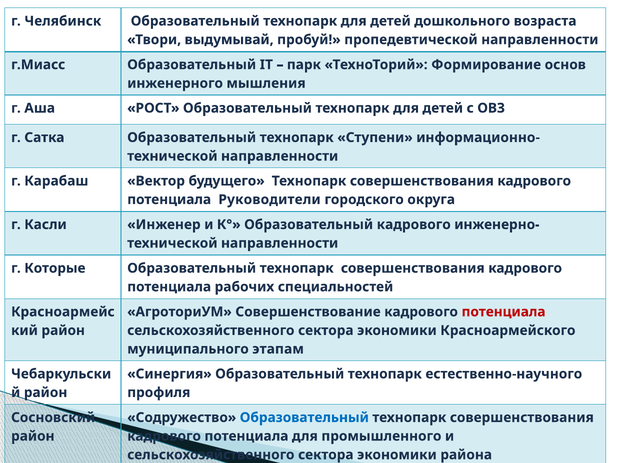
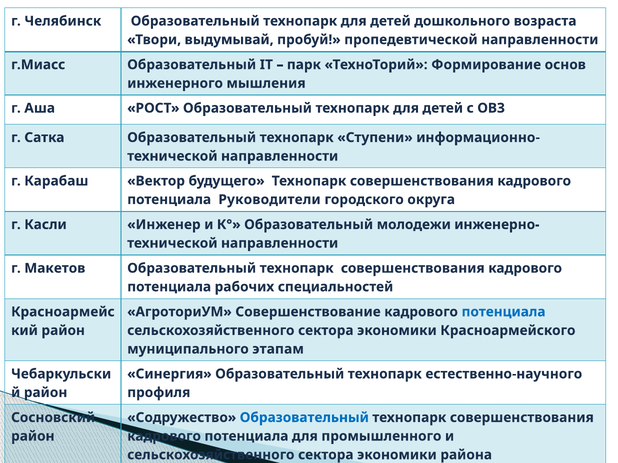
Образовательный кадрового: кадрового -> молодежи
Которые: Которые -> Макетов
потенциала at (504, 312) colour: red -> blue
